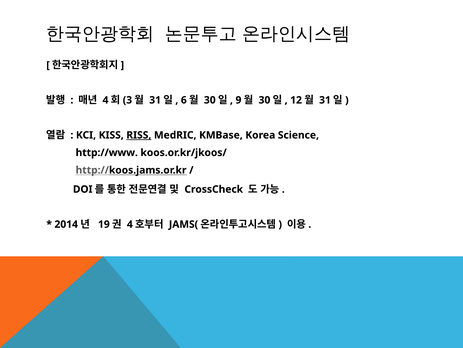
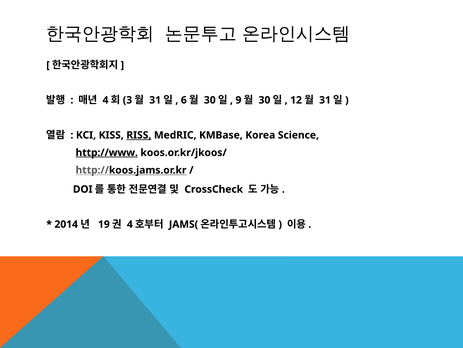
http://www underline: none -> present
